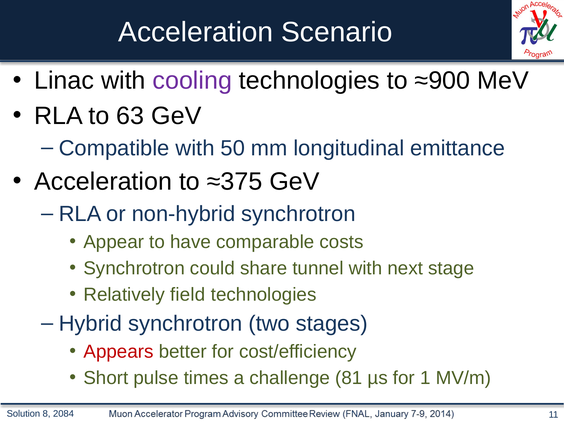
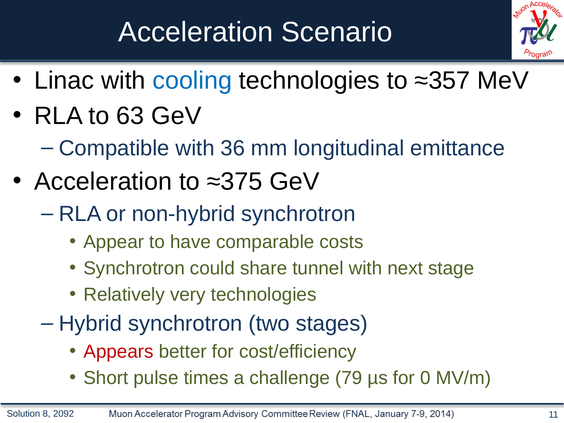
cooling colour: purple -> blue
≈900: ≈900 -> ≈357
50: 50 -> 36
field: field -> very
81: 81 -> 79
1: 1 -> 0
2084: 2084 -> 2092
